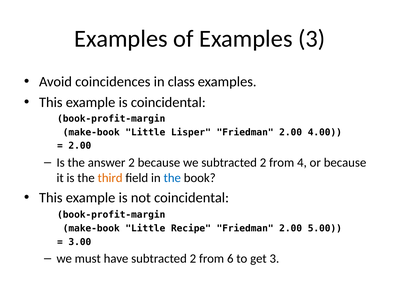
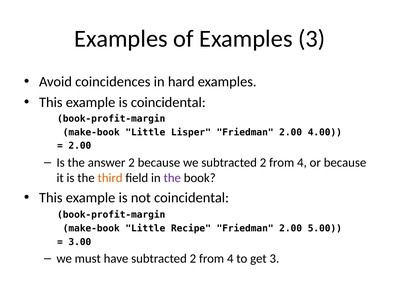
class: class -> hard
the at (172, 178) colour: blue -> purple
6 at (230, 259): 6 -> 4
